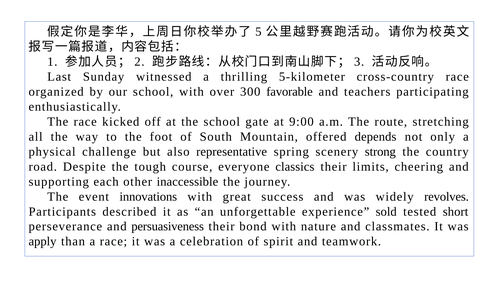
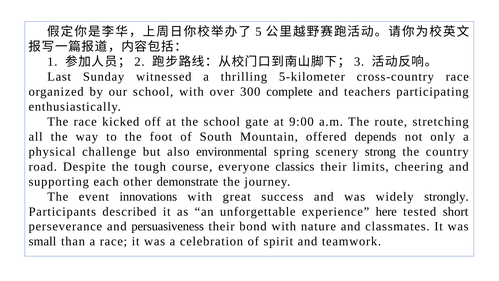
favorable: favorable -> complete
representative: representative -> environmental
inaccessible: inaccessible -> demonstrate
revolves: revolves -> strongly
sold: sold -> here
apply: apply -> small
